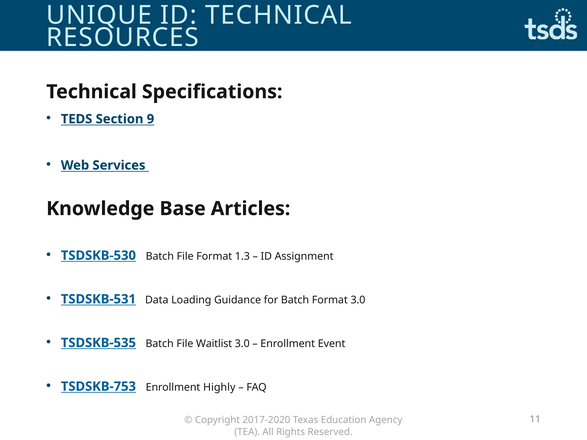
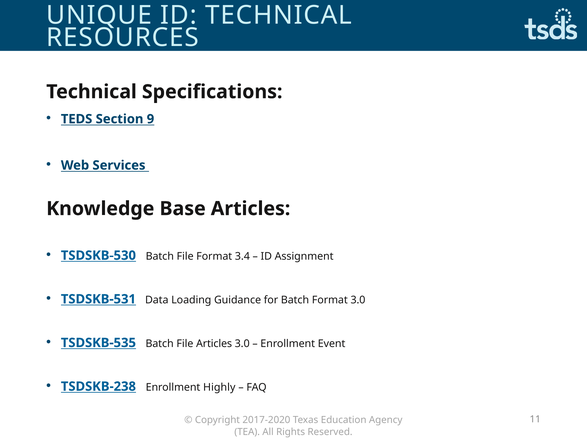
1.3: 1.3 -> 3.4
File Waitlist: Waitlist -> Articles
TSDSKB-753: TSDSKB-753 -> TSDSKB-238
